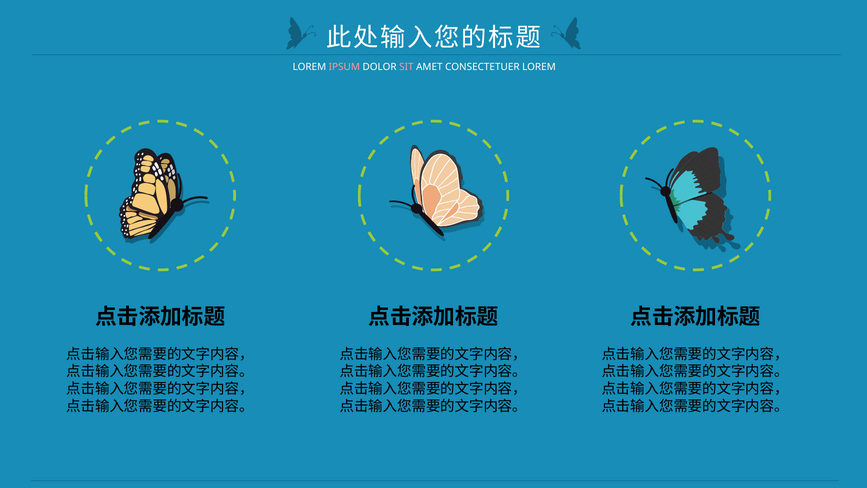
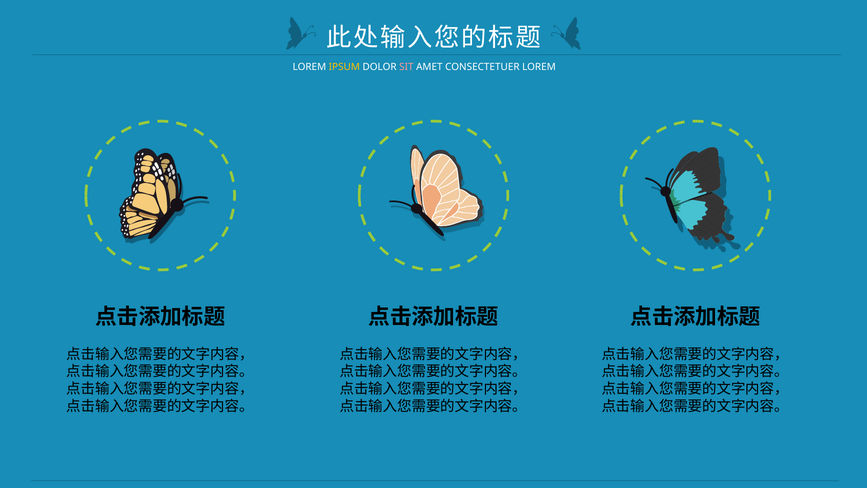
IPSUM colour: pink -> yellow
